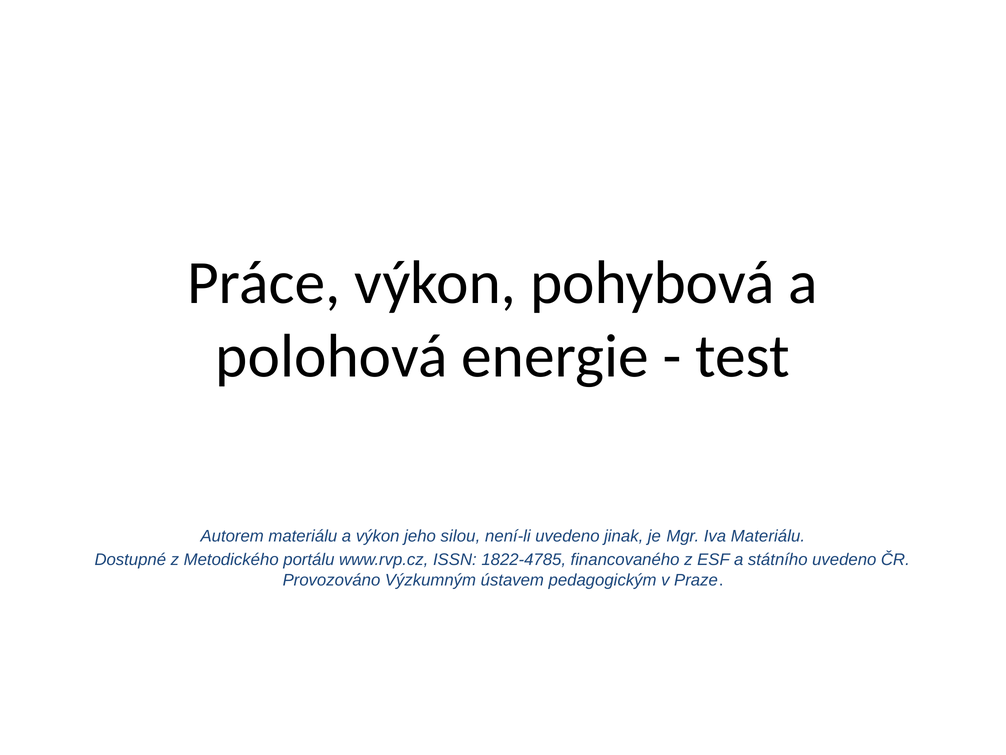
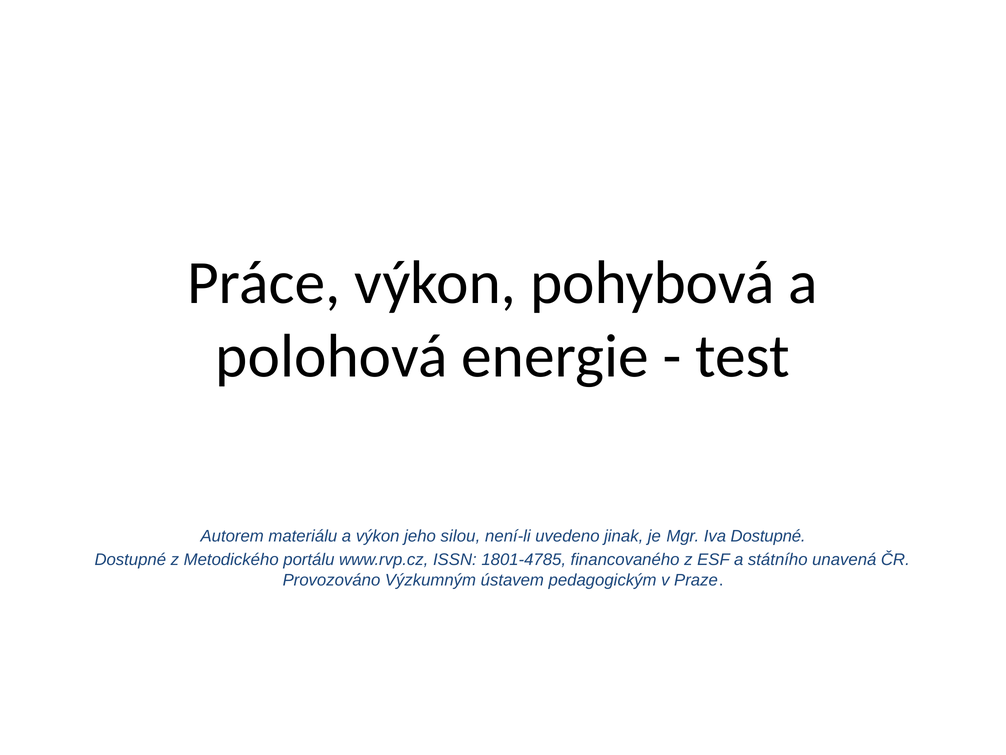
Iva Materiálu: Materiálu -> Dostupné
1822-4785: 1822-4785 -> 1801-4785
státního uvedeno: uvedeno -> unavená
